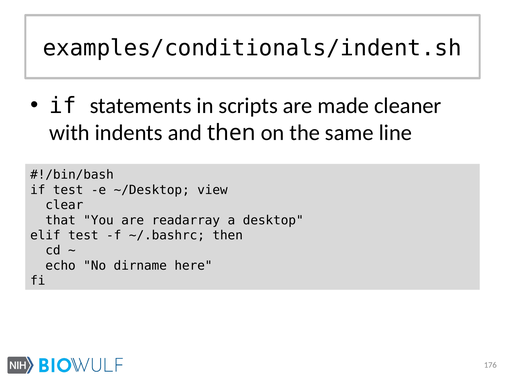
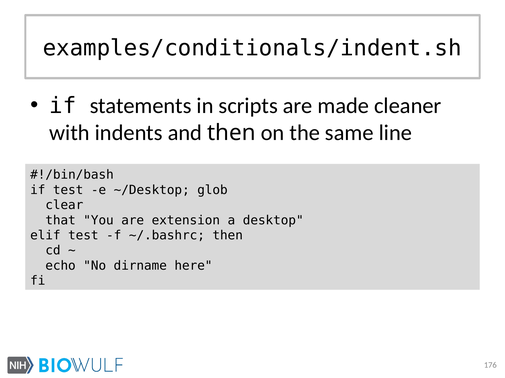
view: view -> glob
readarray: readarray -> extension
